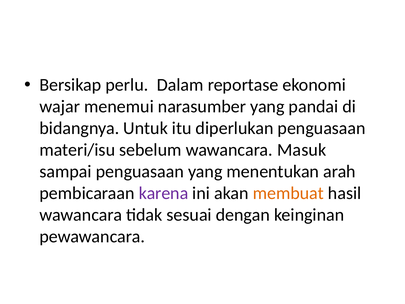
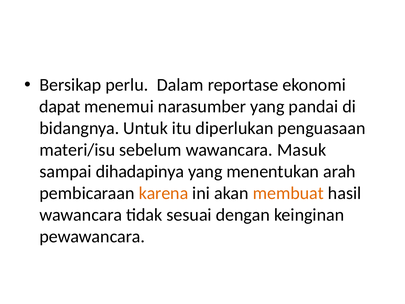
wajar: wajar -> dapat
sampai penguasaan: penguasaan -> dihadapinya
karena colour: purple -> orange
